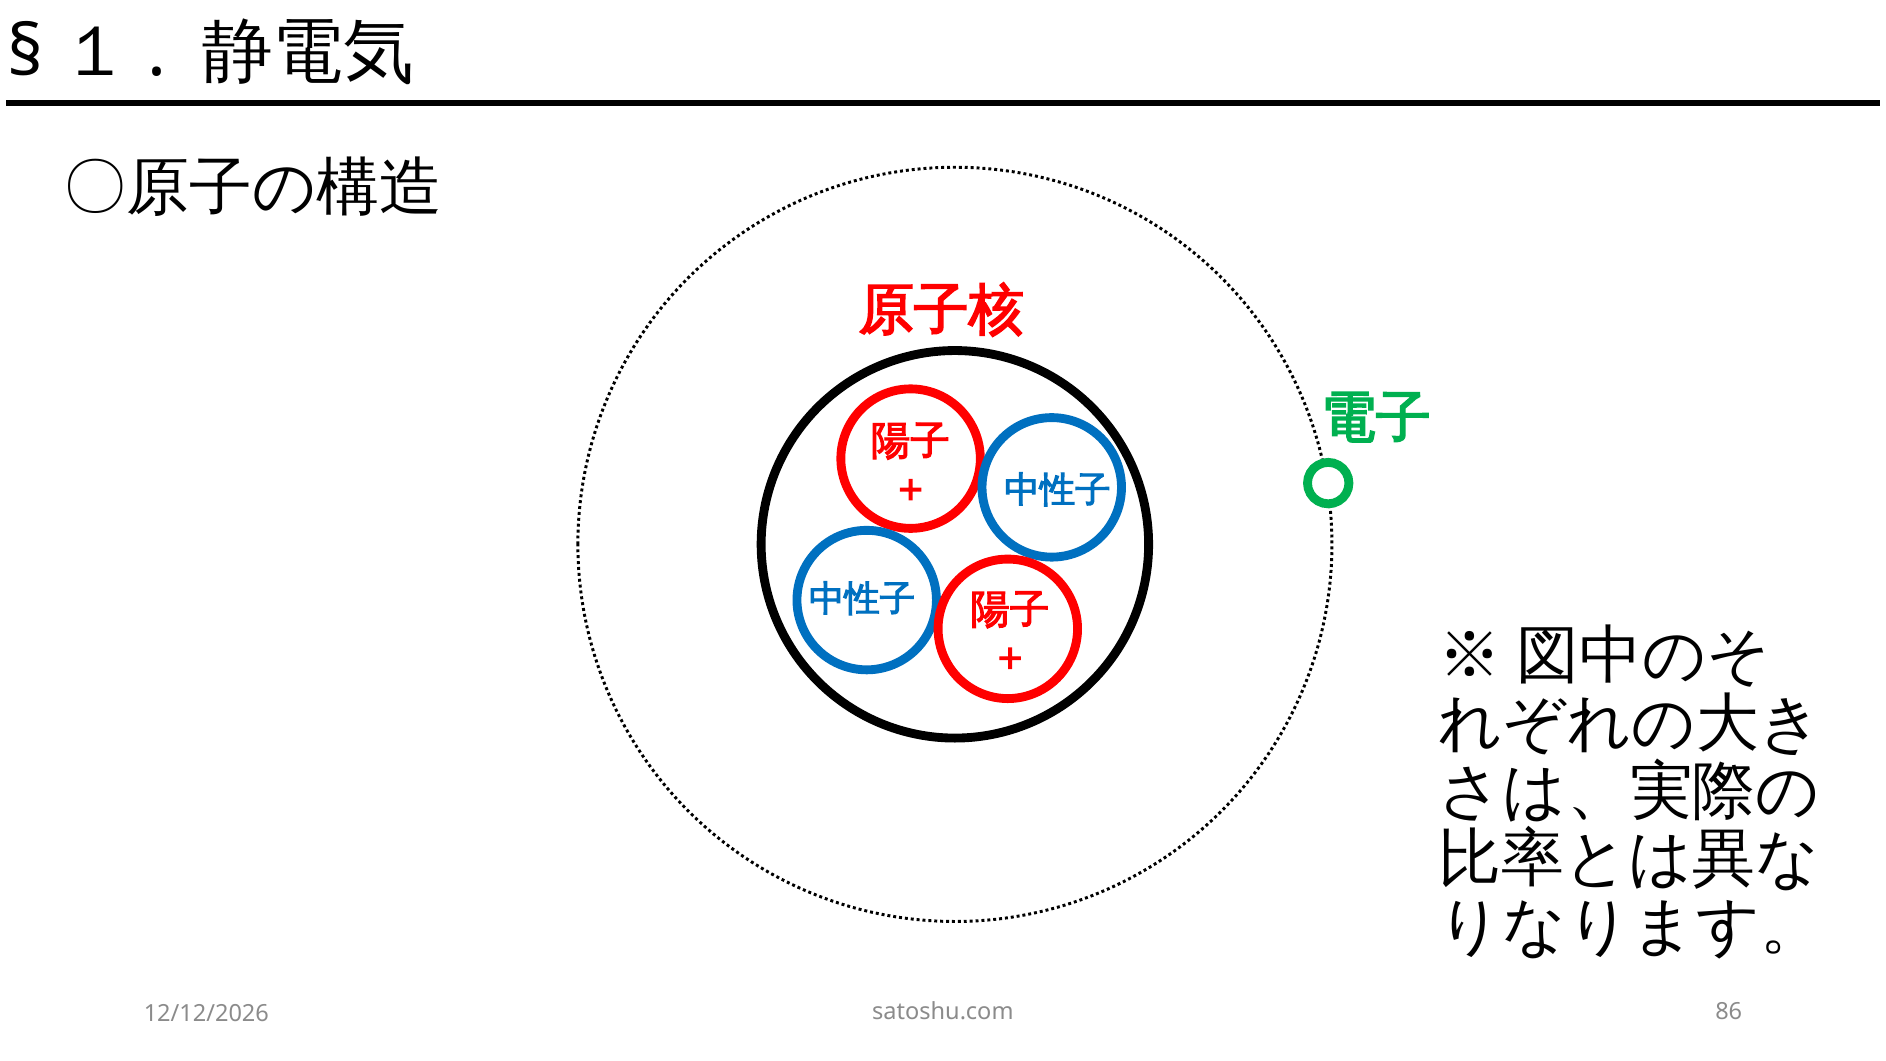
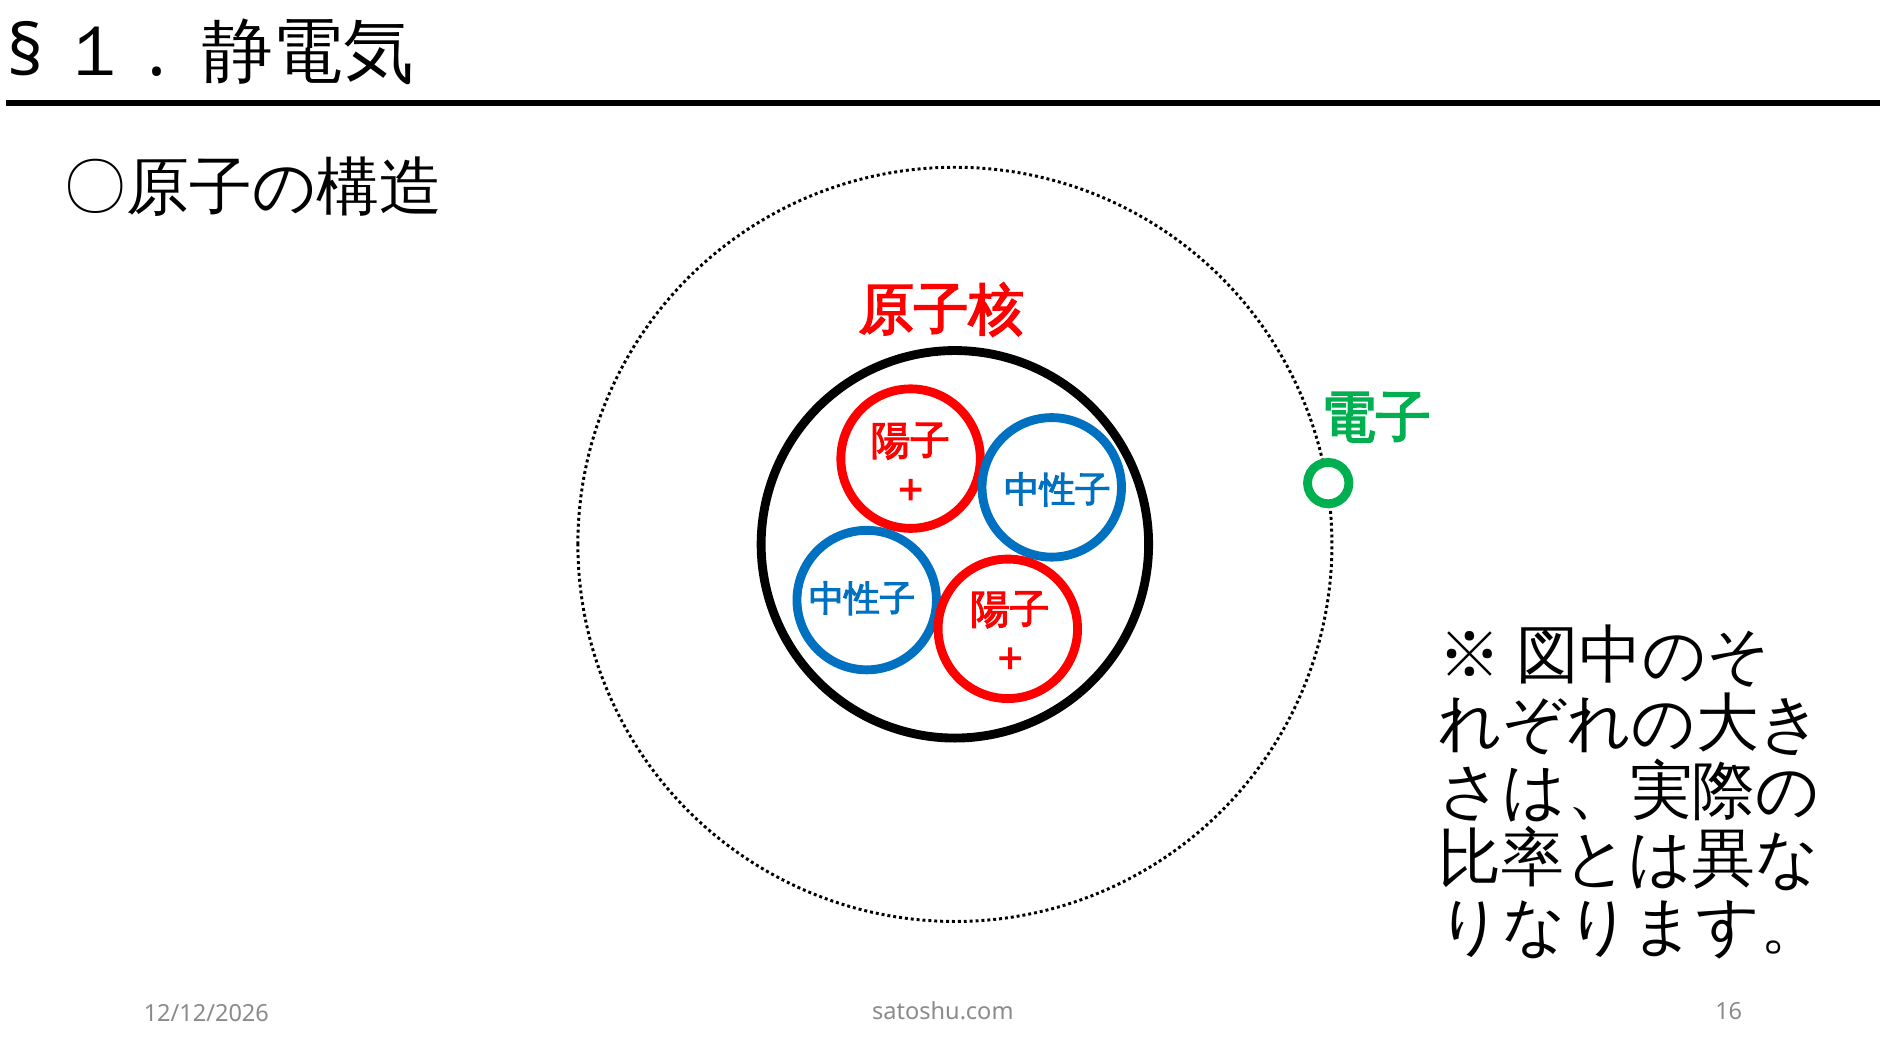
86: 86 -> 16
